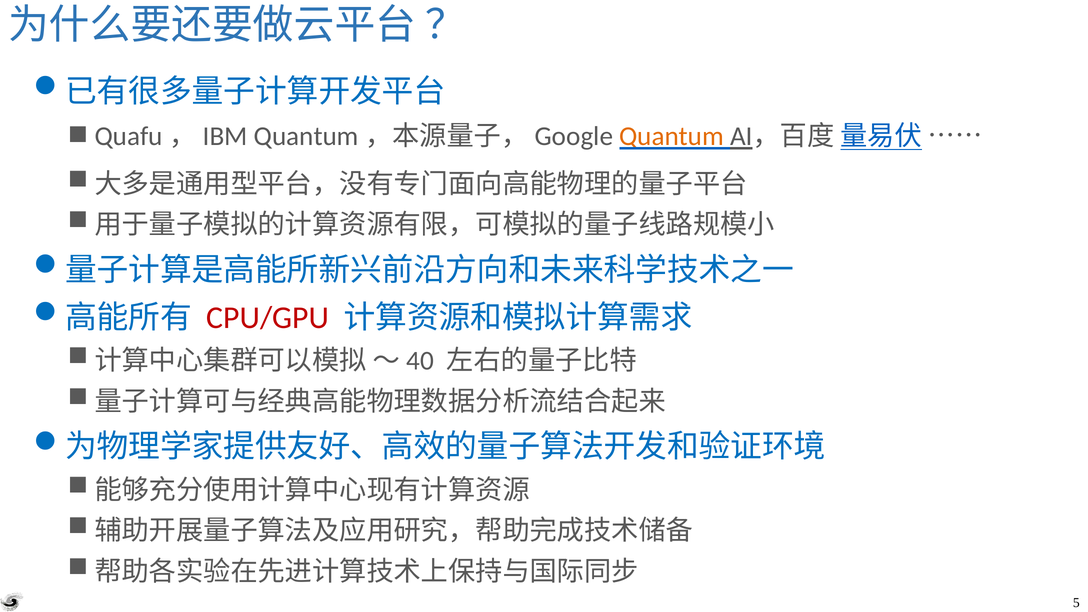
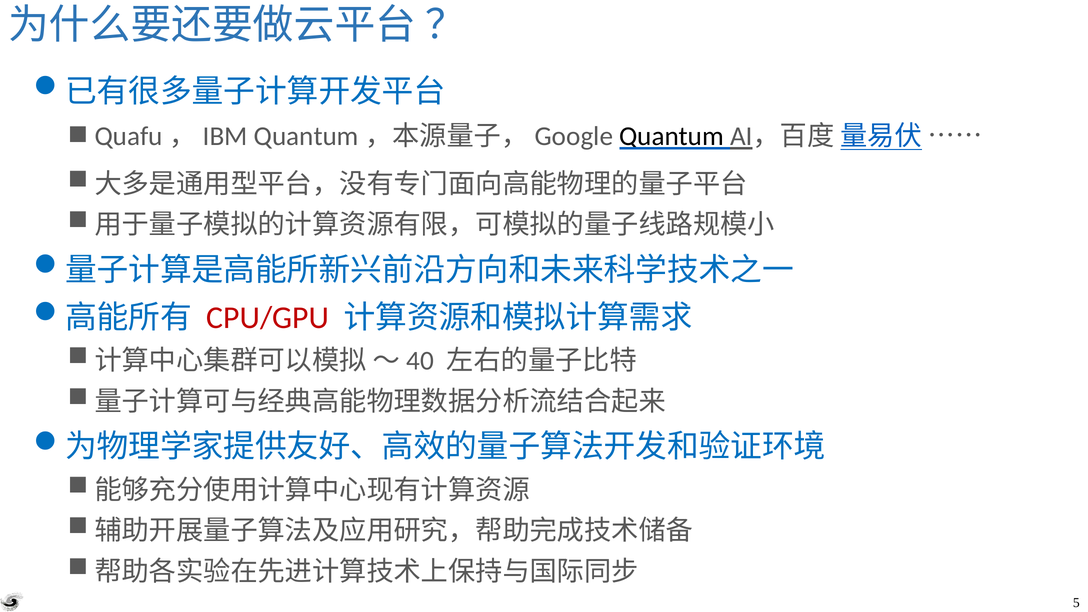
Quantum colour: orange -> black
